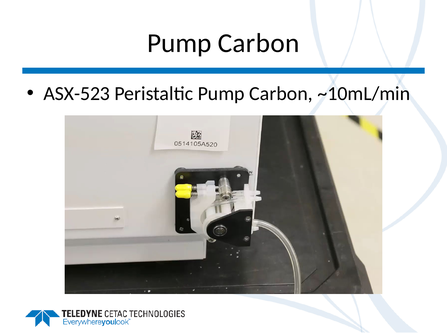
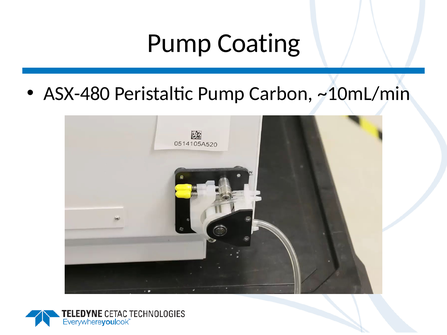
Carbon at (259, 43): Carbon -> Coating
ASX-523: ASX-523 -> ASX-480
